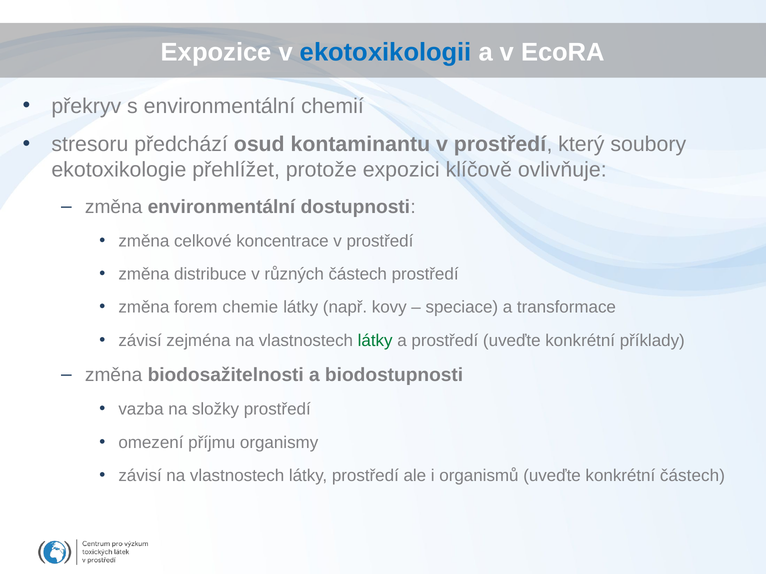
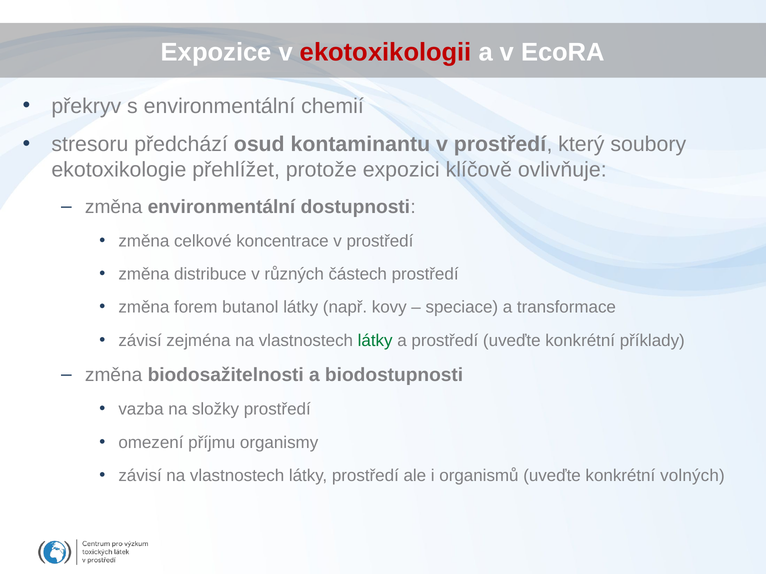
ekotoxikologii colour: blue -> red
chemie: chemie -> butanol
konkrétní částech: částech -> volných
